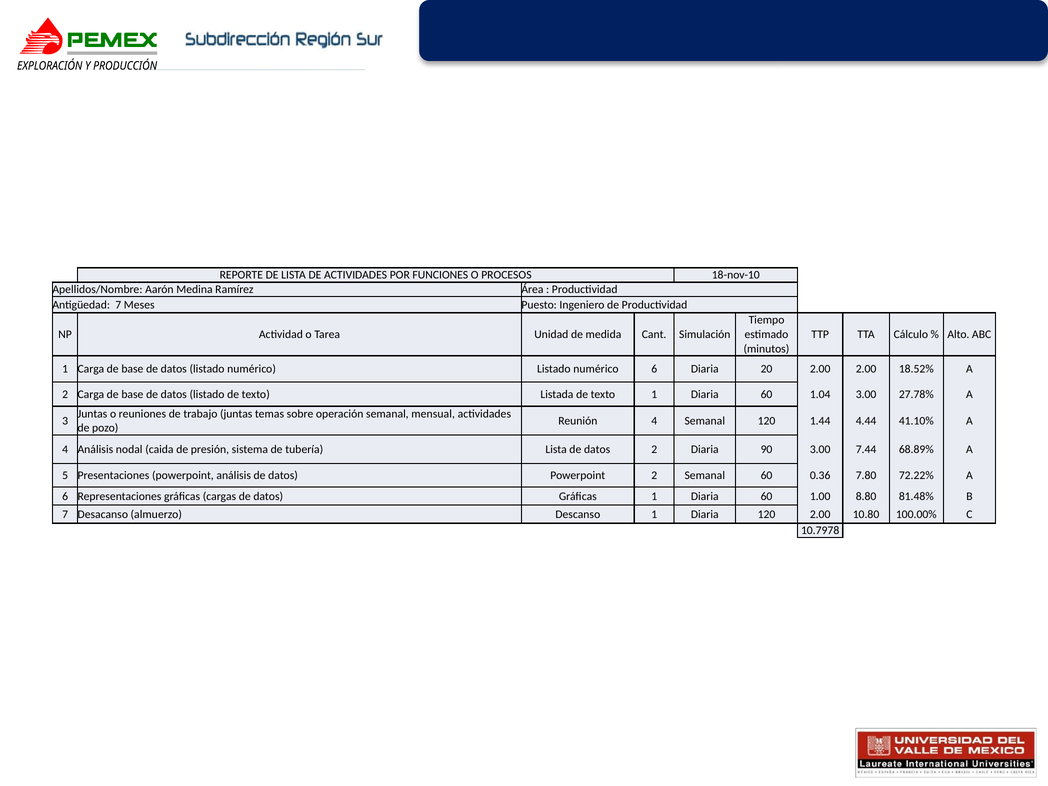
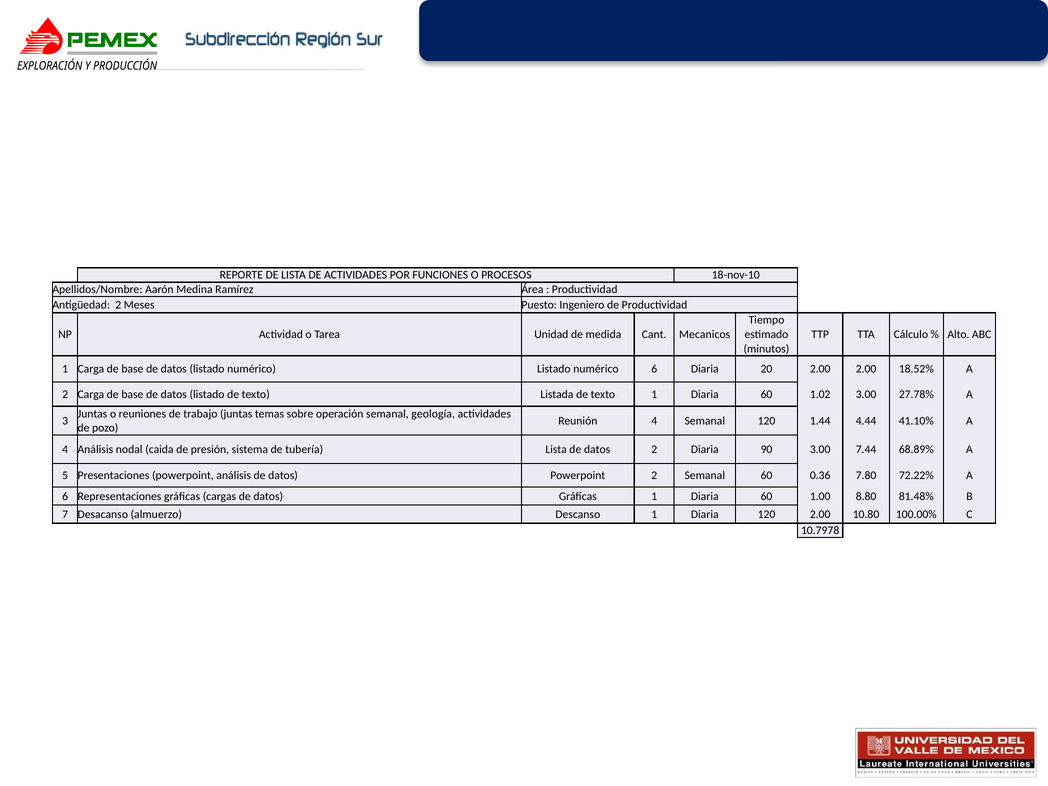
Antigüedad 7: 7 -> 2
Simulación: Simulación -> Mecanicos
1.04: 1.04 -> 1.02
mensual: mensual -> geología
